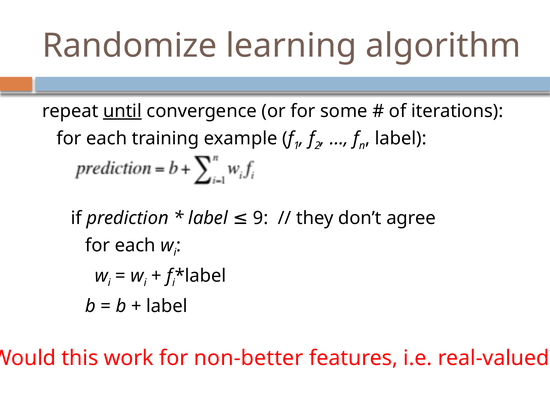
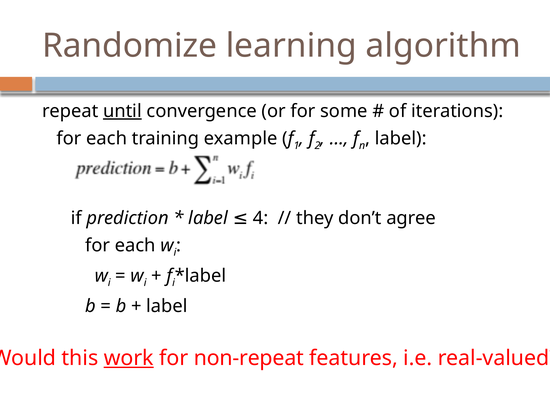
9: 9 -> 4
work underline: none -> present
non-better: non-better -> non-repeat
